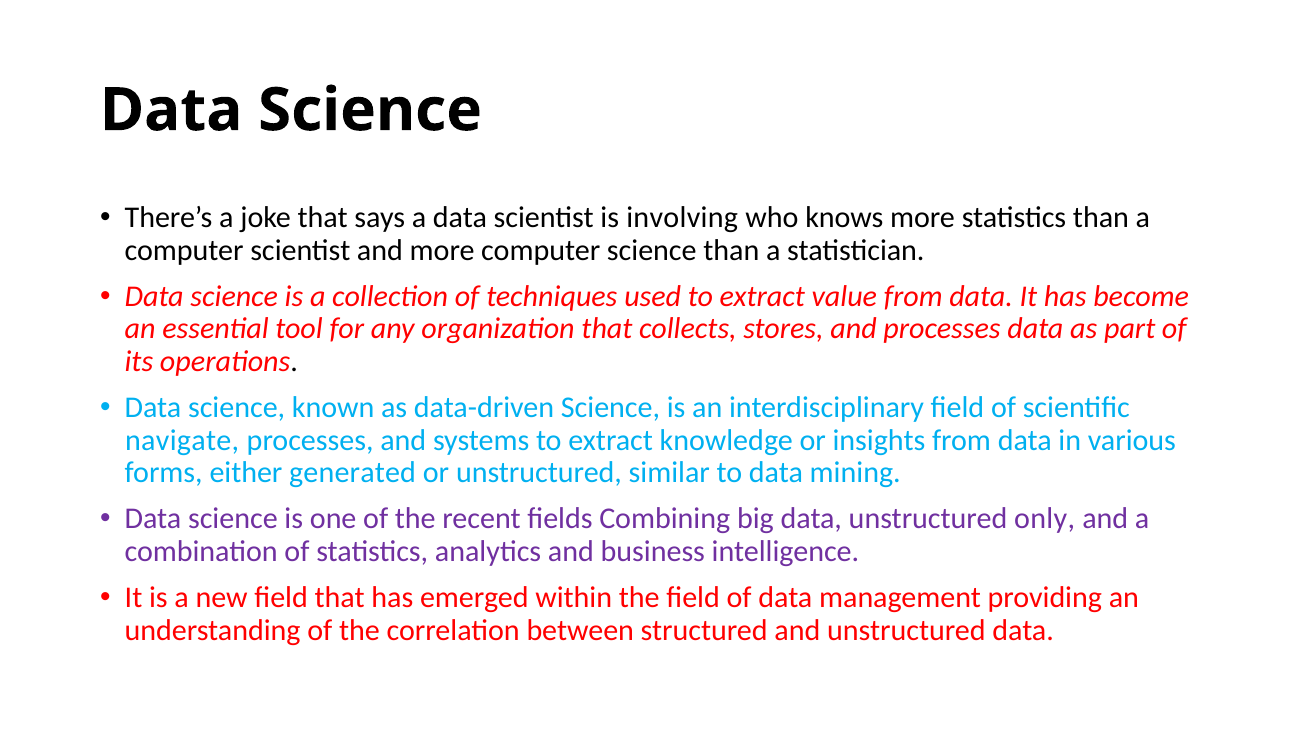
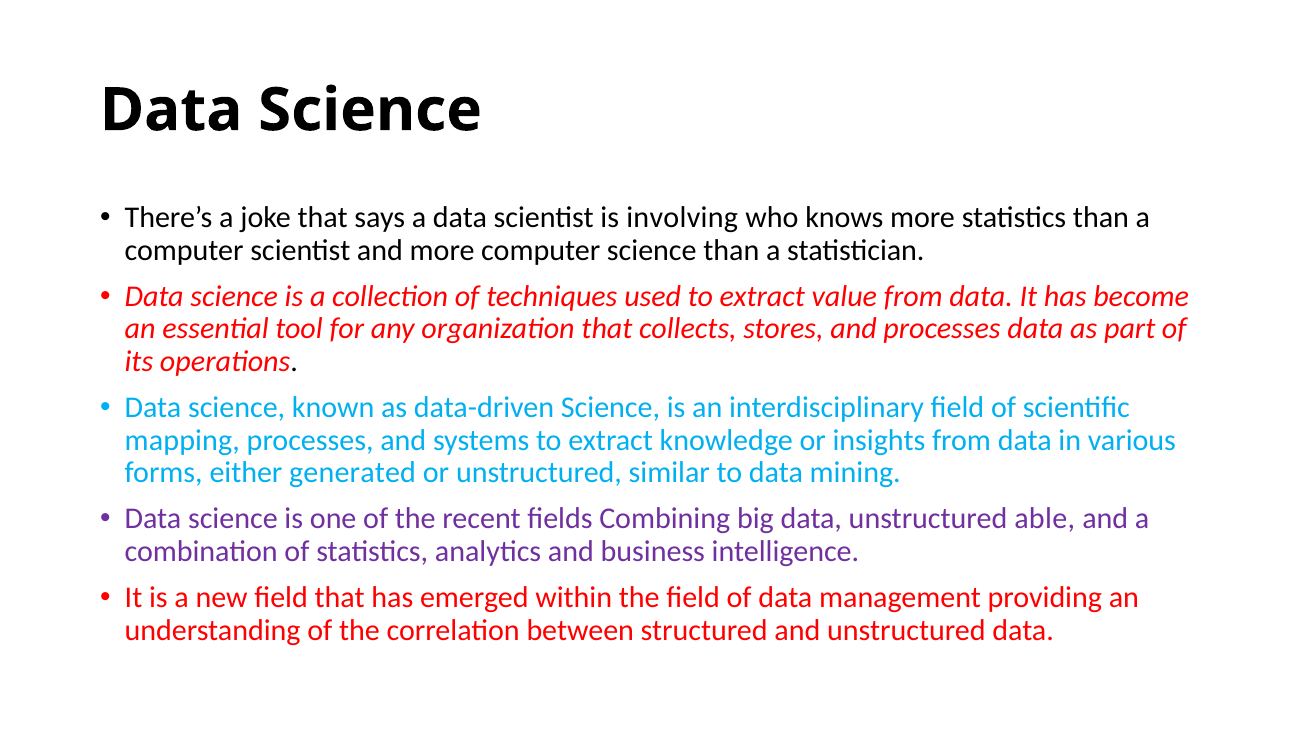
navigate: navigate -> mapping
only: only -> able
